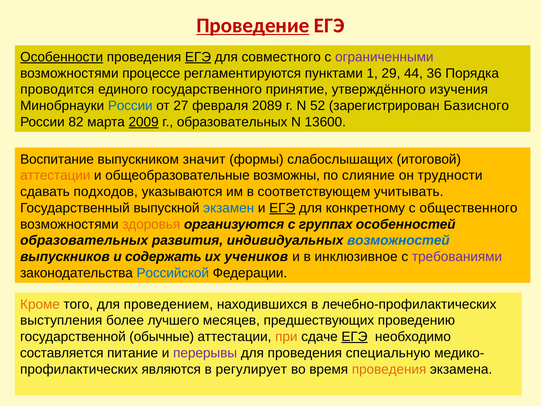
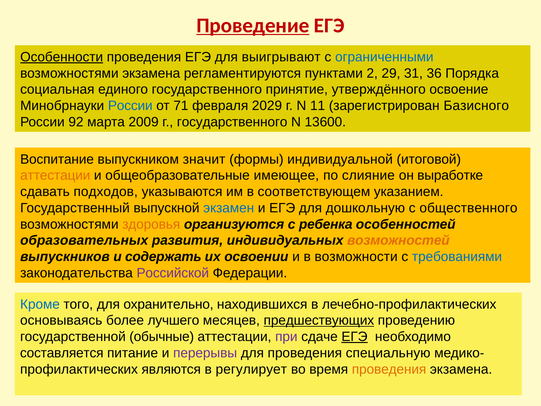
ЕГЭ at (198, 57) underline: present -> none
совместного: совместного -> выигрывают
ограниченными colour: purple -> blue
возможностями процессе: процессе -> экзамена
1: 1 -> 2
44: 44 -> 31
проводится: проводится -> социальная
изучения: изучения -> освоение
27: 27 -> 71
2089: 2089 -> 2029
52: 52 -> 11
82: 82 -> 92
2009 underline: present -> none
г образовательных: образовательных -> государственного
слабослышащих: слабослышащих -> индивидуальной
возможны: возможны -> имеющее
трудности: трудности -> выработке
учитывать: учитывать -> указанием
ЕГЭ at (282, 208) underline: present -> none
конкретному: конкретному -> дошкольную
группах: группах -> ребенка
возможностей colour: blue -> orange
учеников: учеников -> освоении
инклюзивное: инклюзивное -> возможности
требованиями colour: purple -> blue
Российской colour: blue -> purple
Кроме colour: orange -> blue
проведением: проведением -> охранительно
выступления: выступления -> основываясь
предшествующих underline: none -> present
при colour: orange -> purple
